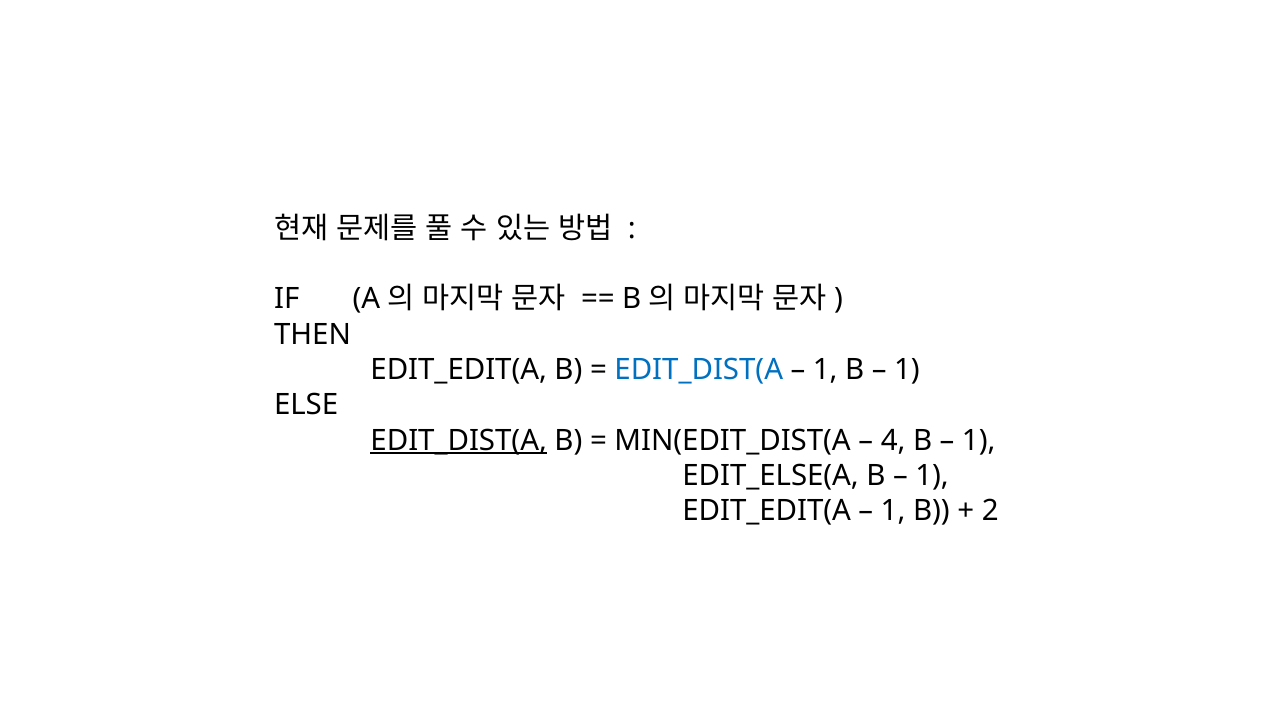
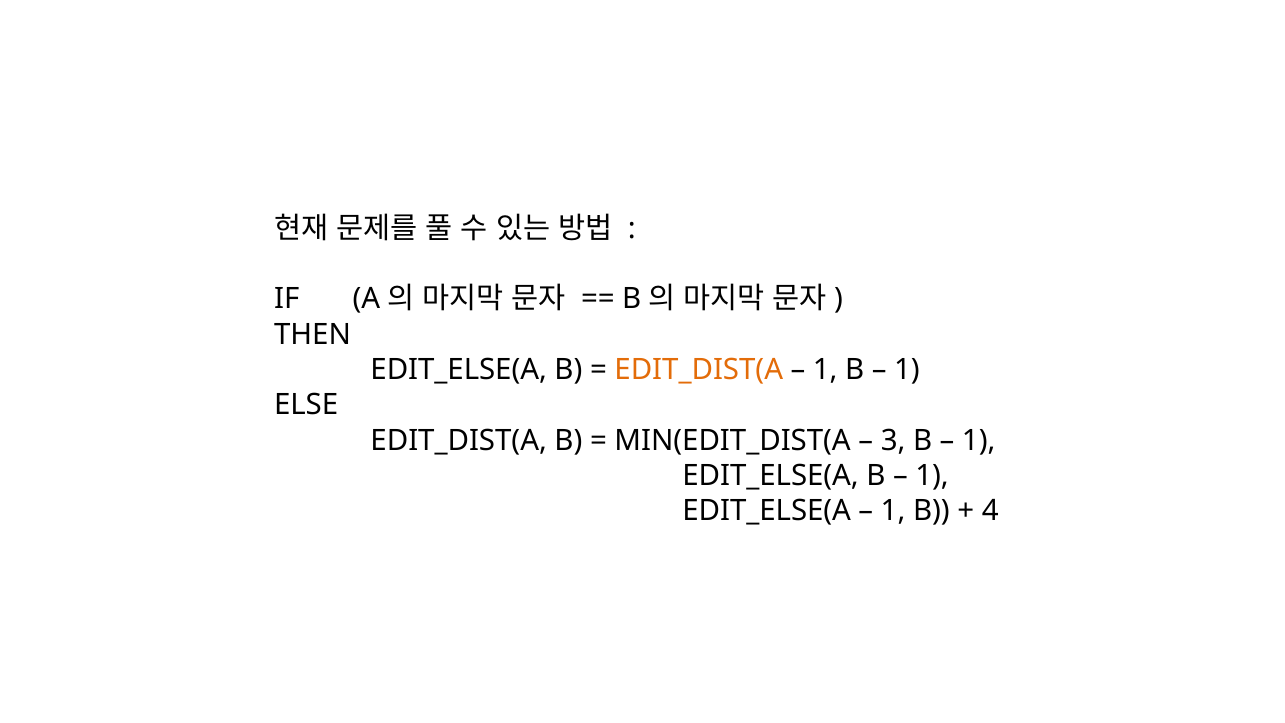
EDIT_EDIT(A at (459, 370): EDIT_EDIT(A -> EDIT_ELSE(A
EDIT_DIST(A at (699, 370) colour: blue -> orange
EDIT_DIST(A at (459, 440) underline: present -> none
4: 4 -> 3
EDIT_EDIT(A at (767, 511): EDIT_EDIT(A -> EDIT_ELSE(A
2: 2 -> 4
